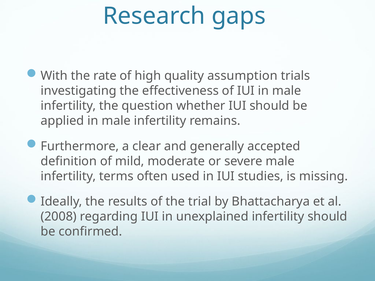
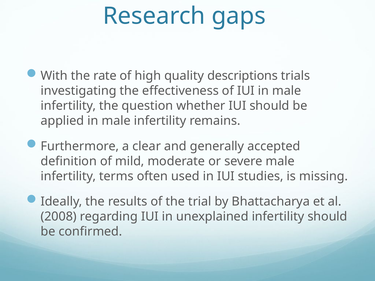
assumption: assumption -> descriptions
